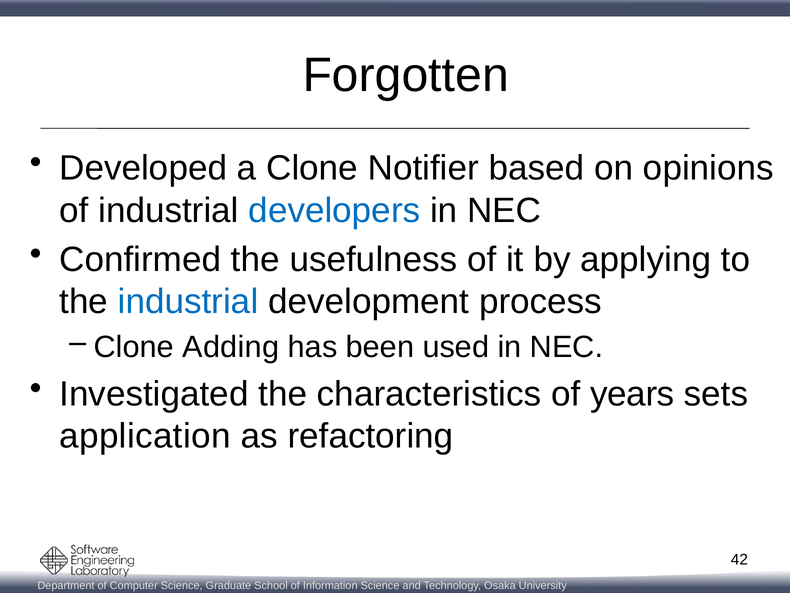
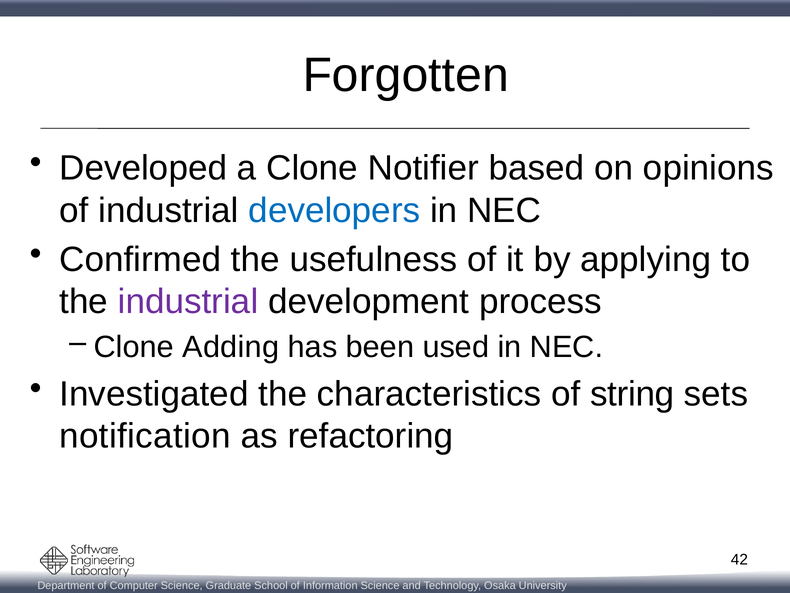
industrial at (188, 302) colour: blue -> purple
years: years -> string
application: application -> notification
